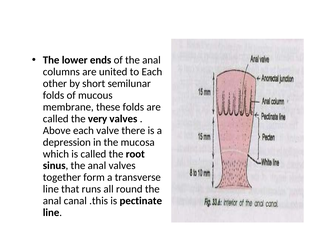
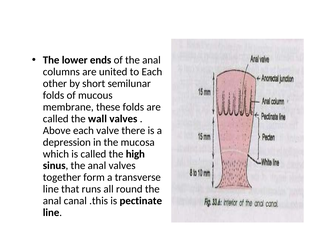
very: very -> wall
root: root -> high
